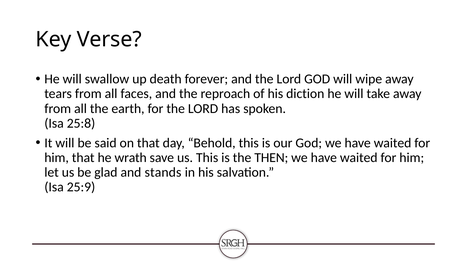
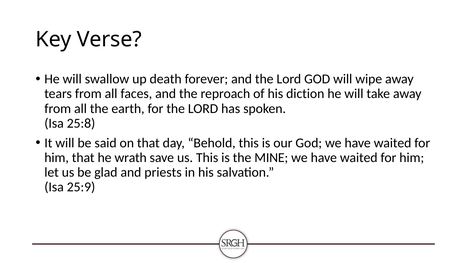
THEN: THEN -> MINE
stands: stands -> priests
